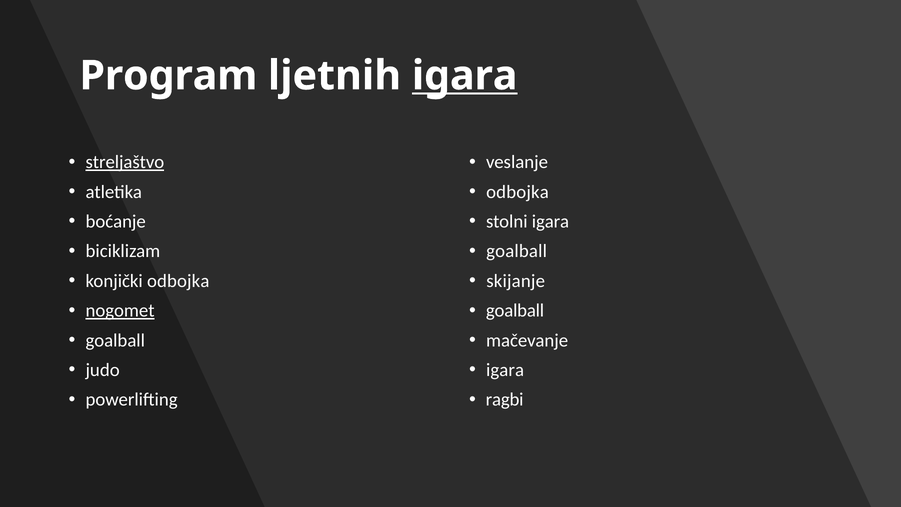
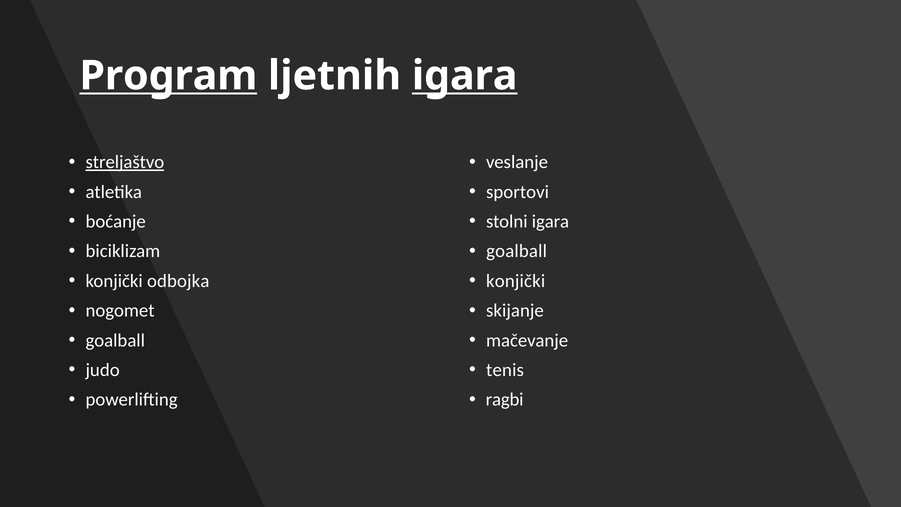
Program underline: none -> present
odbojka at (517, 192): odbojka -> sportovi
skijanje at (516, 281): skijanje -> konjički
nogomet underline: present -> none
goalball at (515, 310): goalball -> skijanje
igara at (505, 370): igara -> tenis
